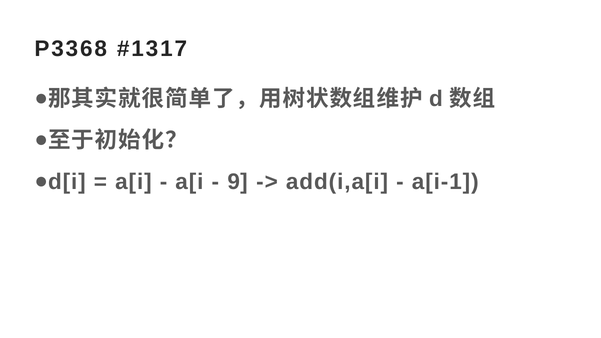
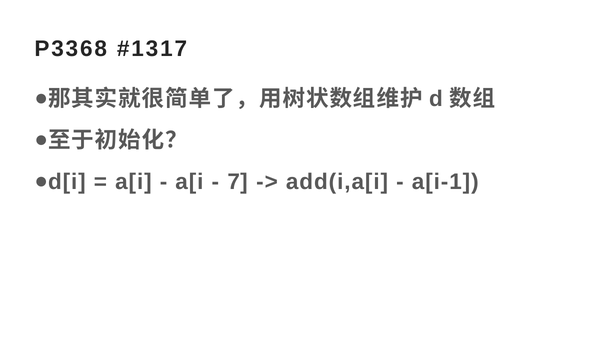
9: 9 -> 7
